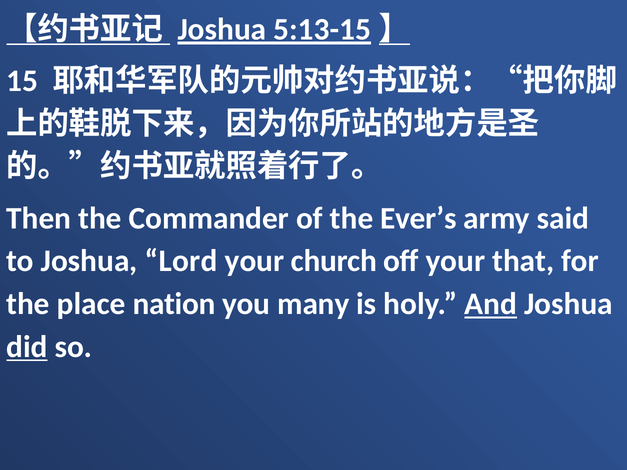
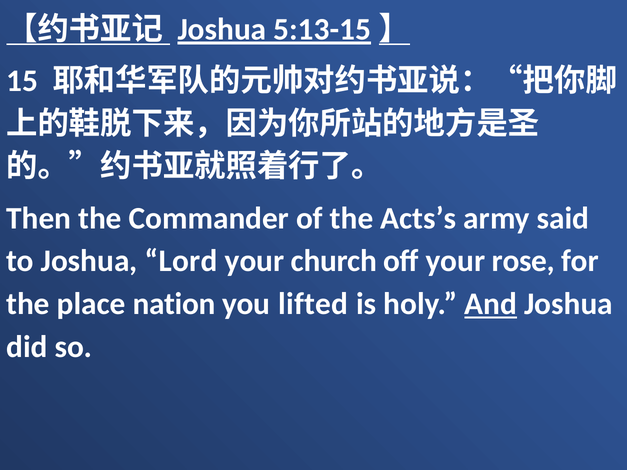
Ever’s: Ever’s -> Acts’s
that: that -> rose
many: many -> lifted
did underline: present -> none
